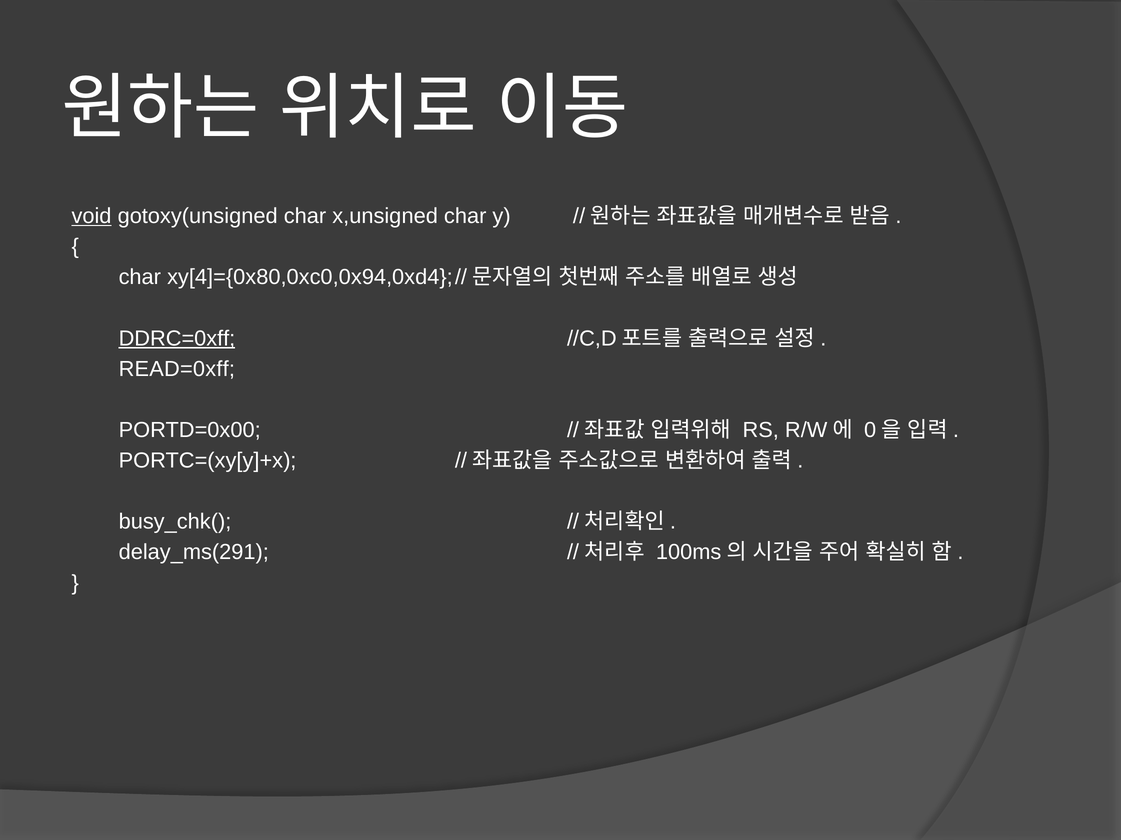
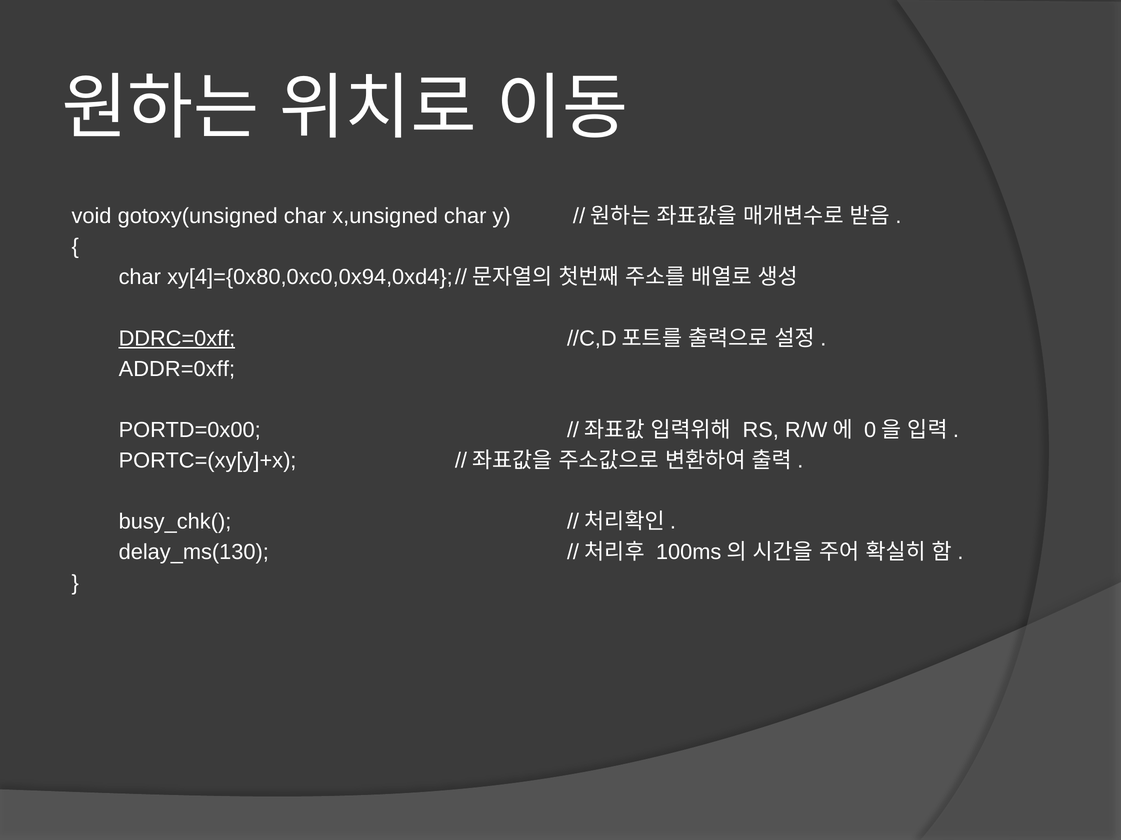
void underline: present -> none
READ=0xff: READ=0xff -> ADDR=0xff
delay_ms(291: delay_ms(291 -> delay_ms(130
